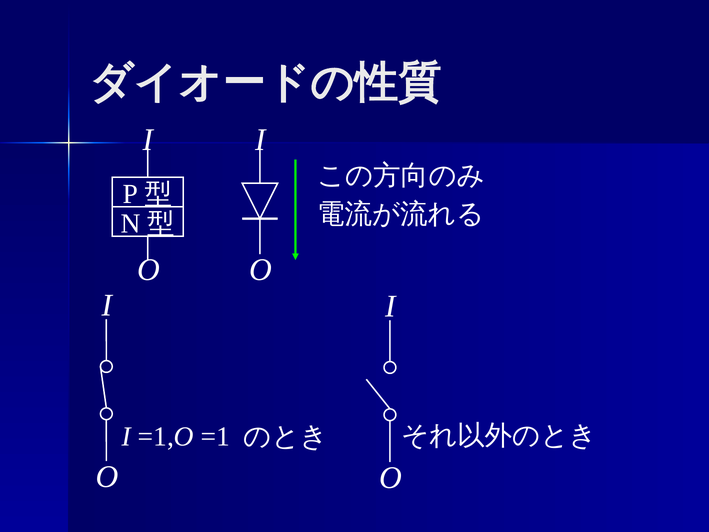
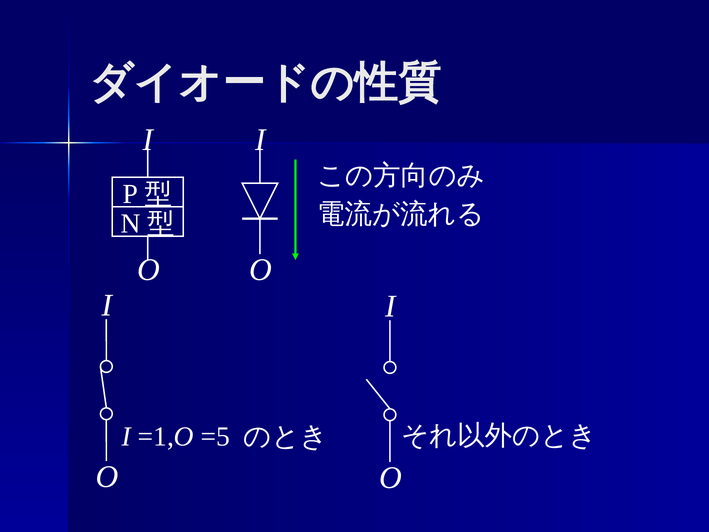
=1: =1 -> =5
